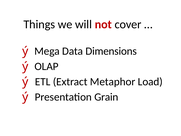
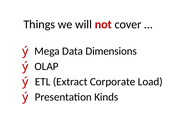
Metaphor: Metaphor -> Corporate
Grain: Grain -> Kinds
